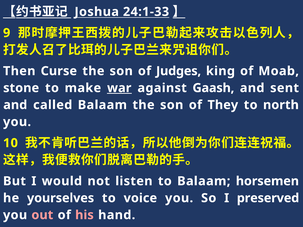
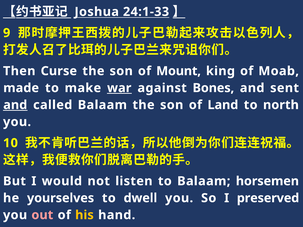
Judges: Judges -> Mount
stone: stone -> made
Gaash: Gaash -> Bones
and at (15, 105) underline: none -> present
They: They -> Land
voice: voice -> dwell
his colour: pink -> yellow
